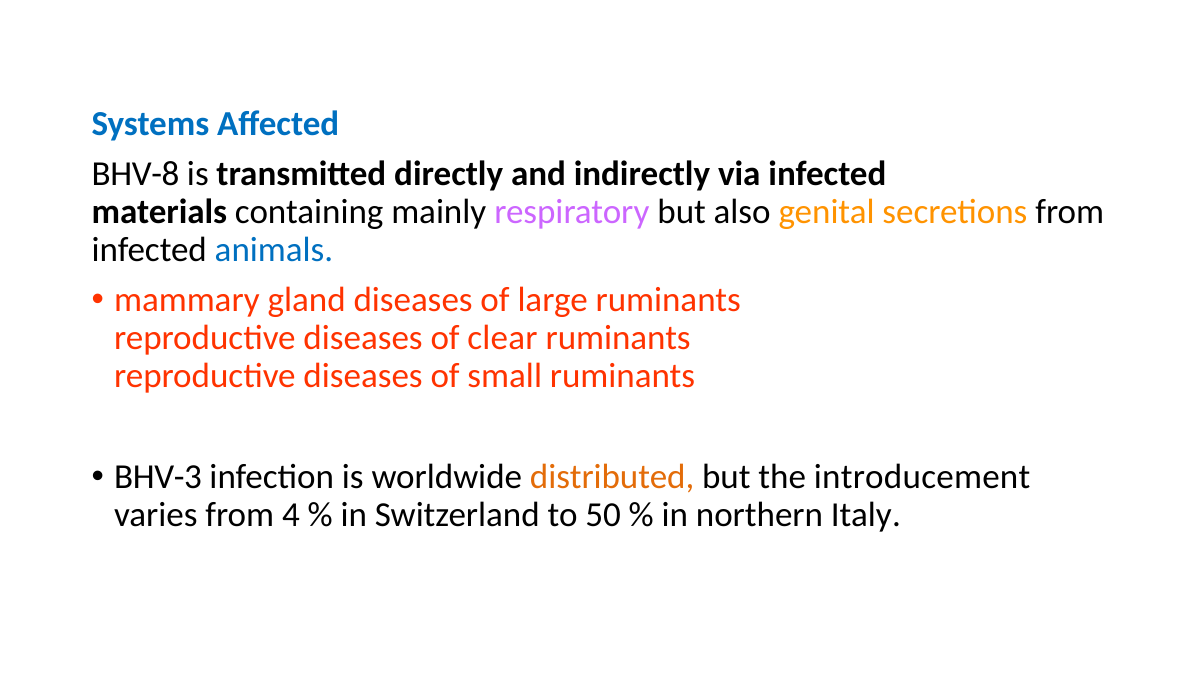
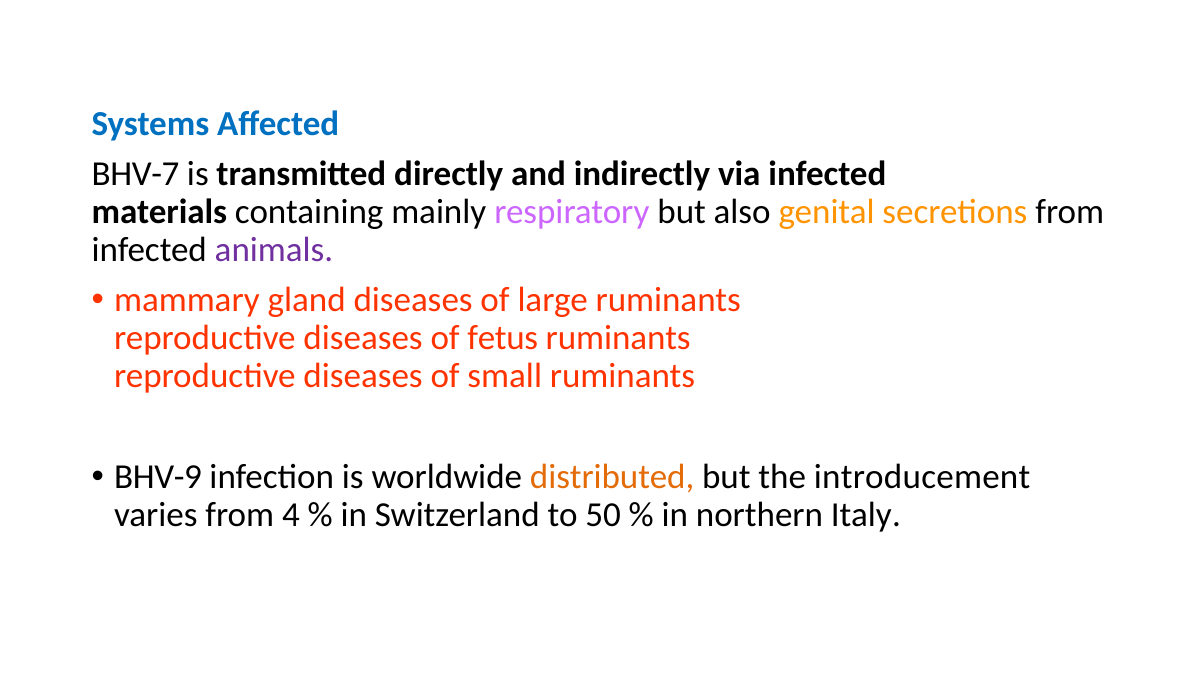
BHV-8: BHV-8 -> BHV-7
animals colour: blue -> purple
clear: clear -> fetus
BHV-3: BHV-3 -> BHV-9
